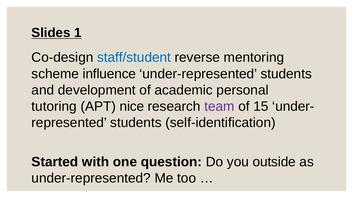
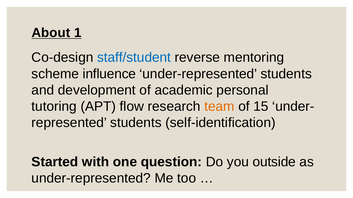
Slides: Slides -> About
nice: nice -> flow
team colour: purple -> orange
